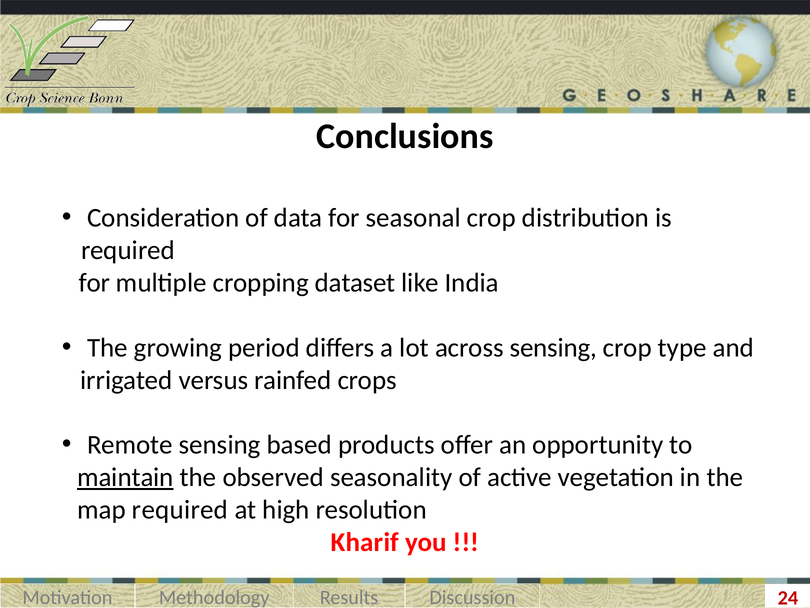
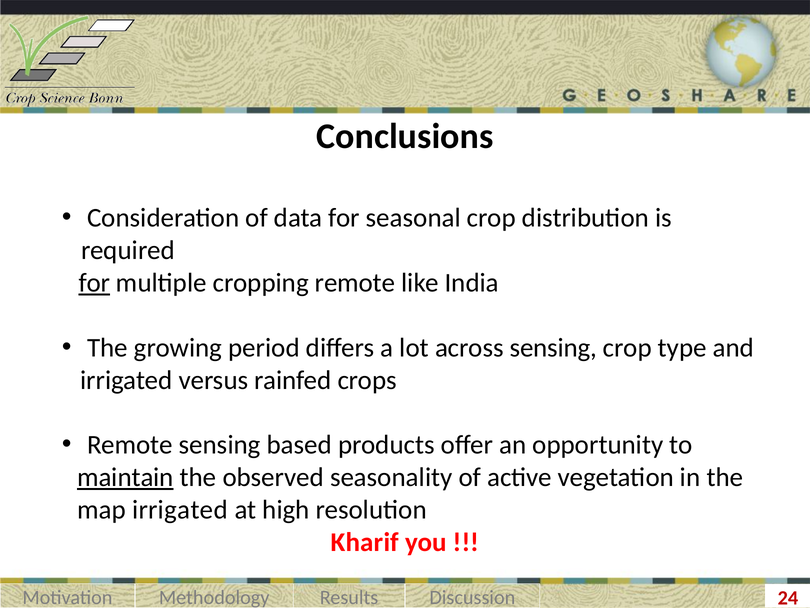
for at (94, 283) underline: none -> present
cropping dataset: dataset -> remote
map required: required -> irrigated
